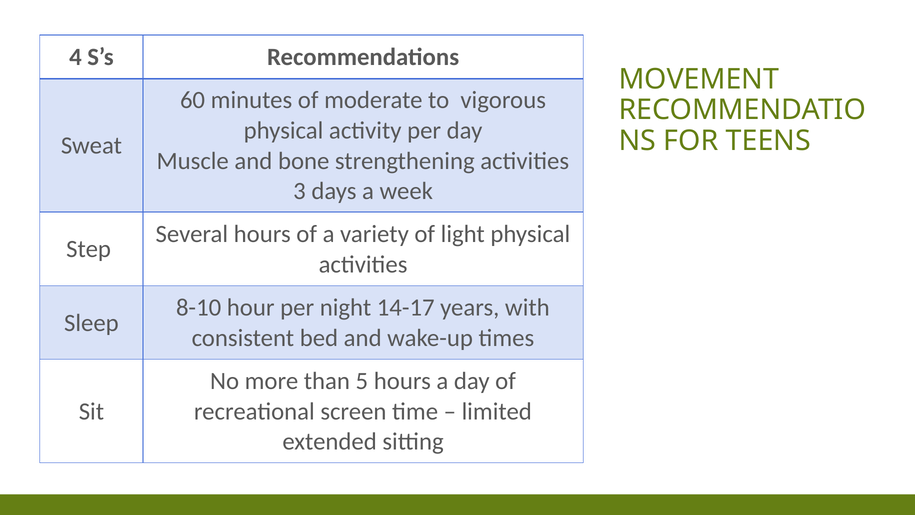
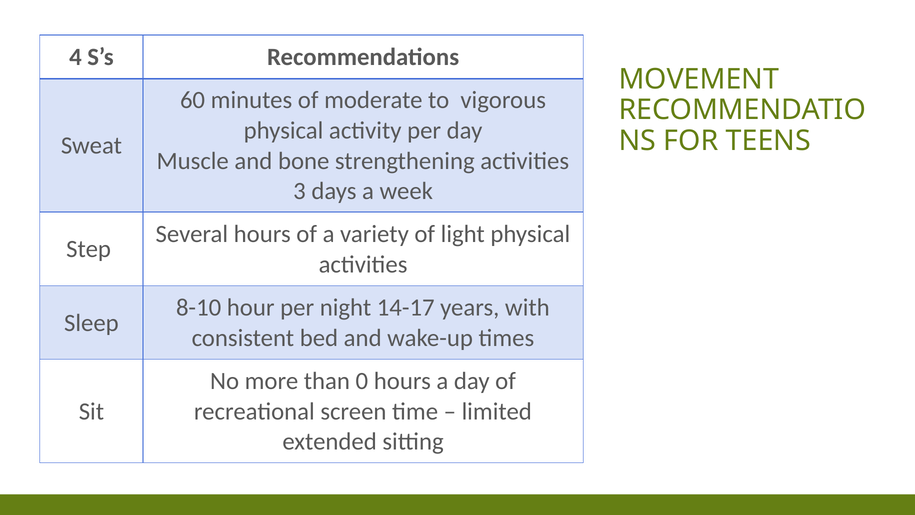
5: 5 -> 0
